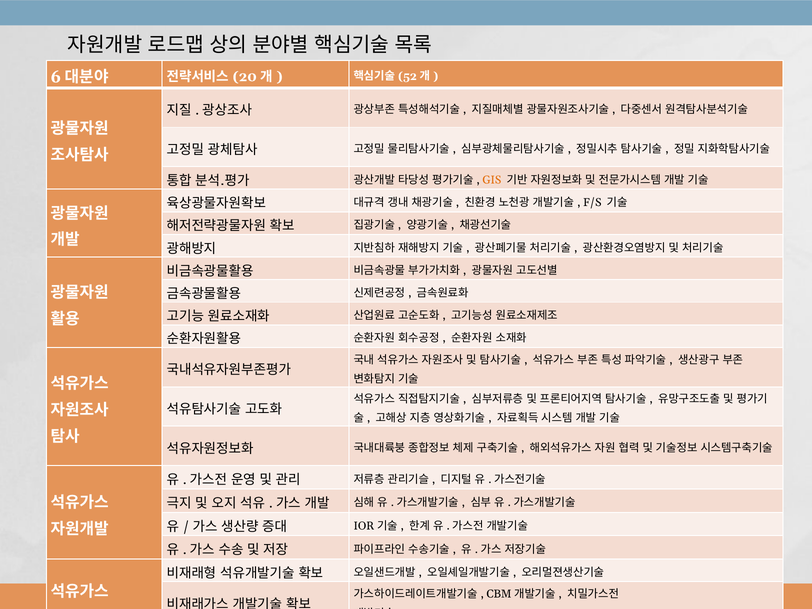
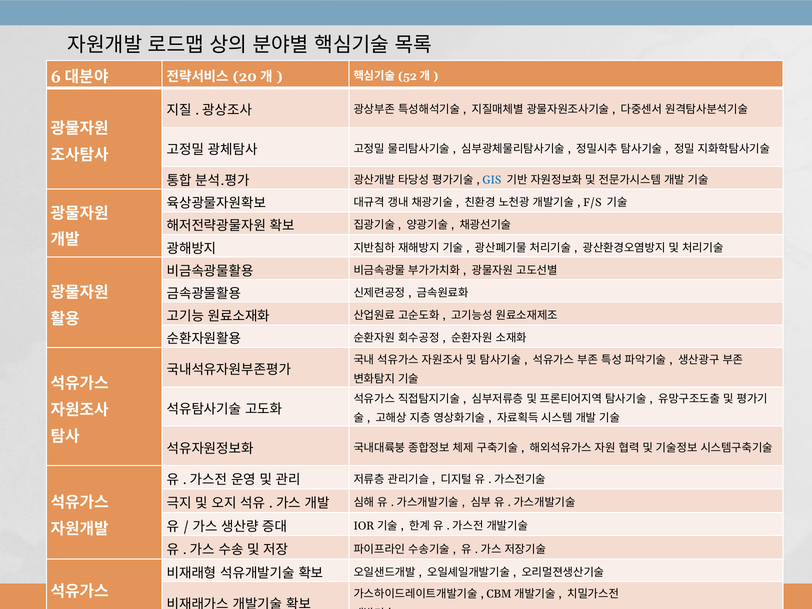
GIS colour: orange -> blue
